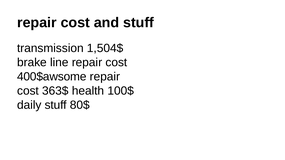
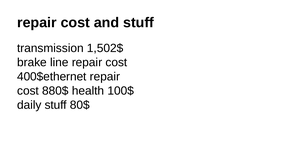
1,504$: 1,504$ -> 1,502$
400$awsome: 400$awsome -> 400$ethernet
363$: 363$ -> 880$
